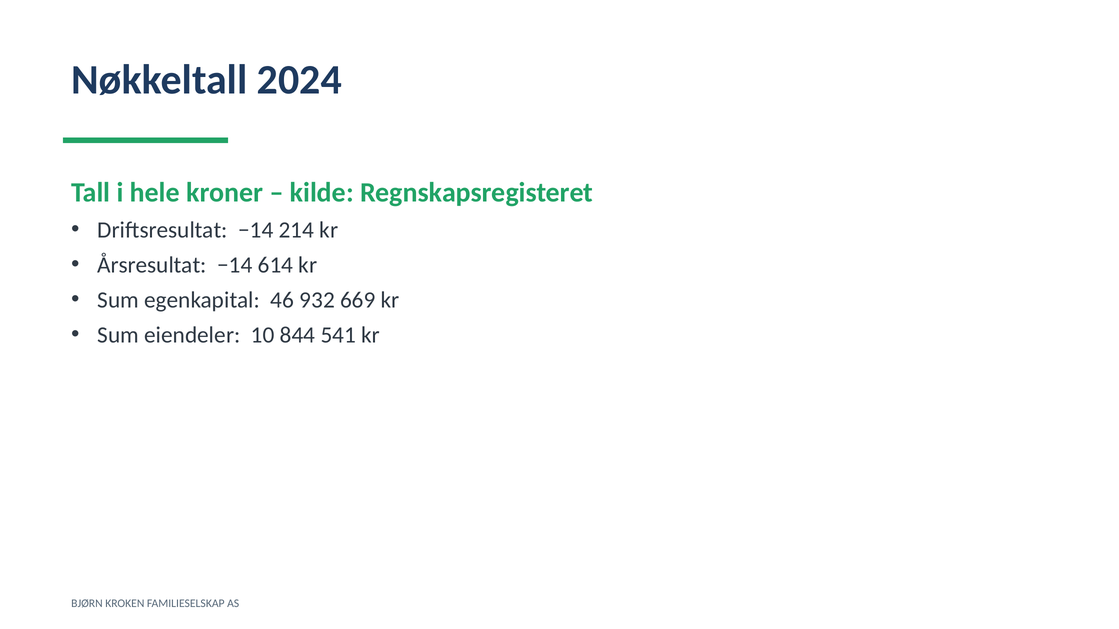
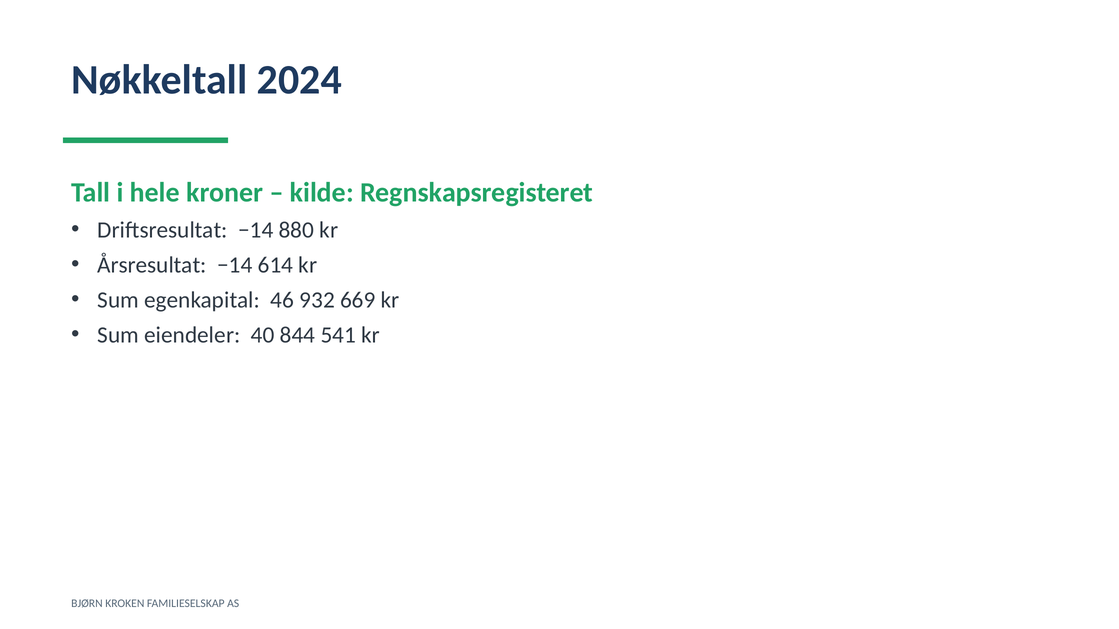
214: 214 -> 880
10: 10 -> 40
